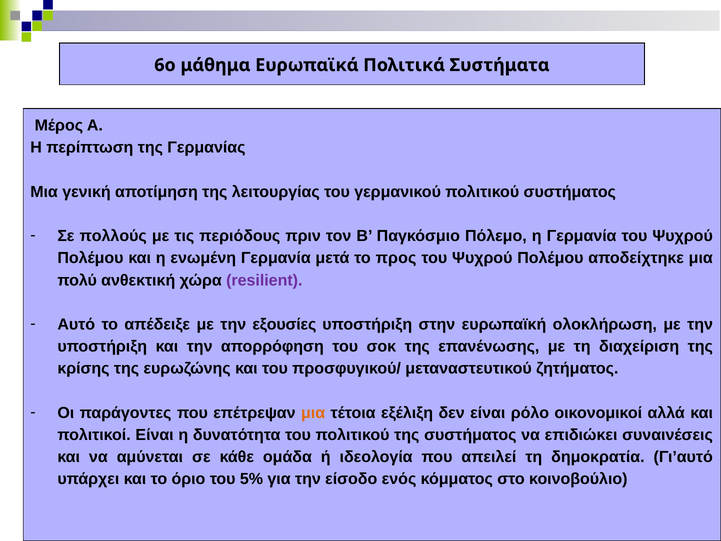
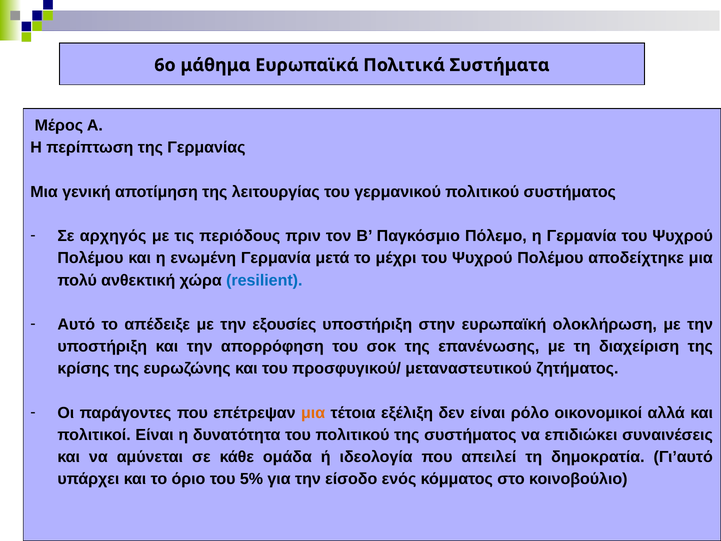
πολλούς: πολλούς -> αρχηγός
προς: προς -> μέχρι
resilient colour: purple -> blue
